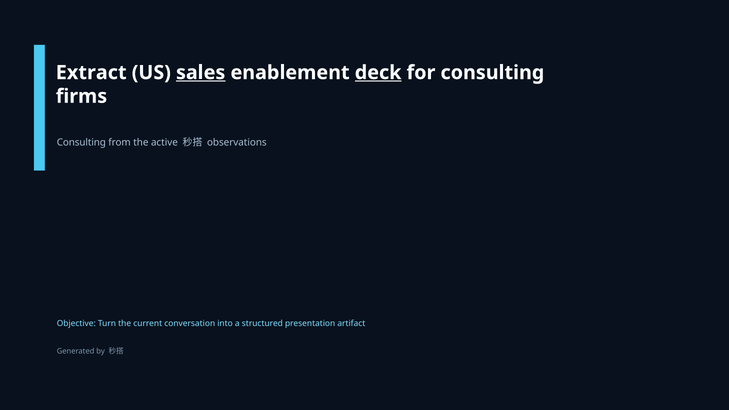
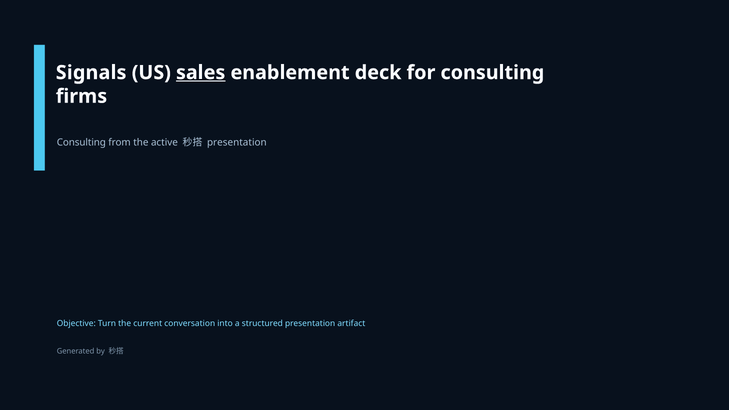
Extract: Extract -> Signals
deck underline: present -> none
observations at (237, 142): observations -> presentation
